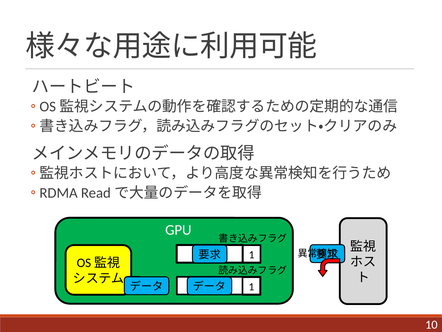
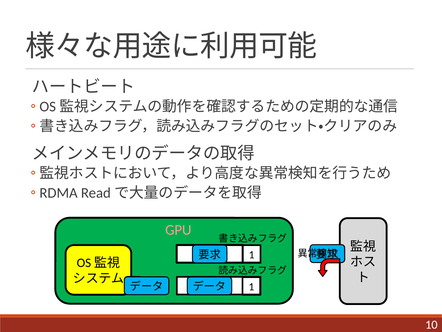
GPU colour: white -> pink
